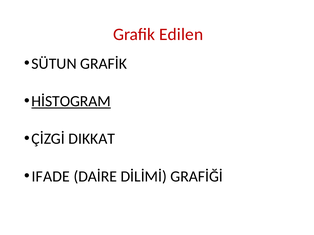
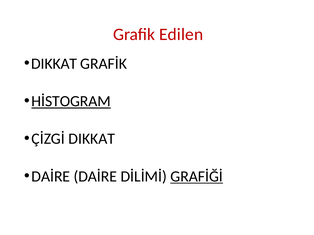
SÜTUN at (54, 64): SÜTUN -> DIKKAT
IFADE at (51, 177): IFADE -> DAİRE
GRAFİĞİ underline: none -> present
